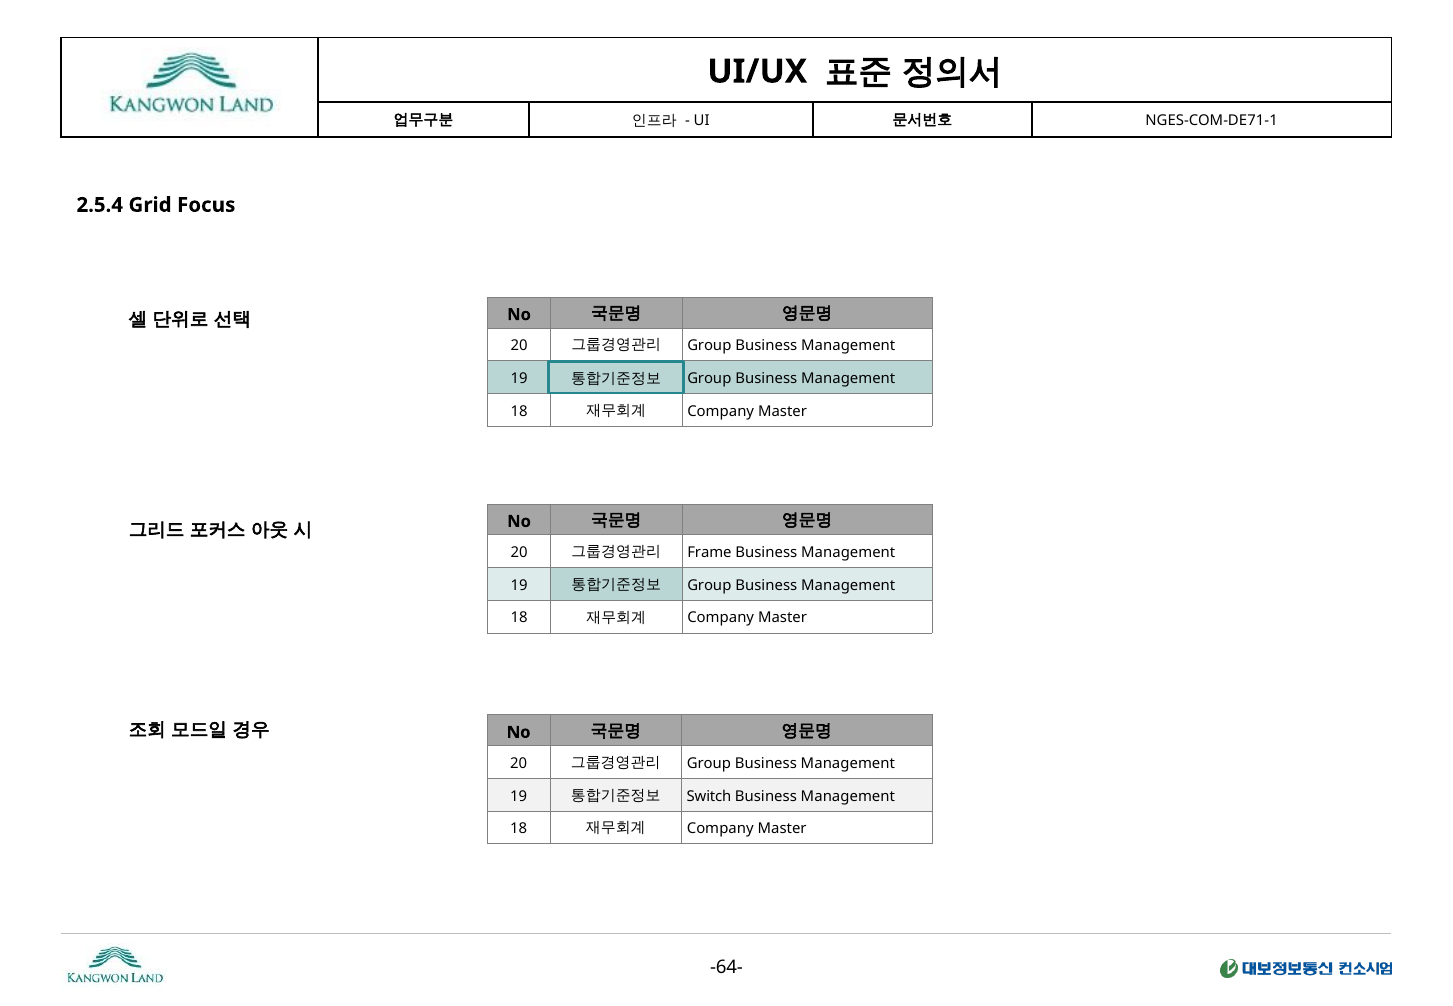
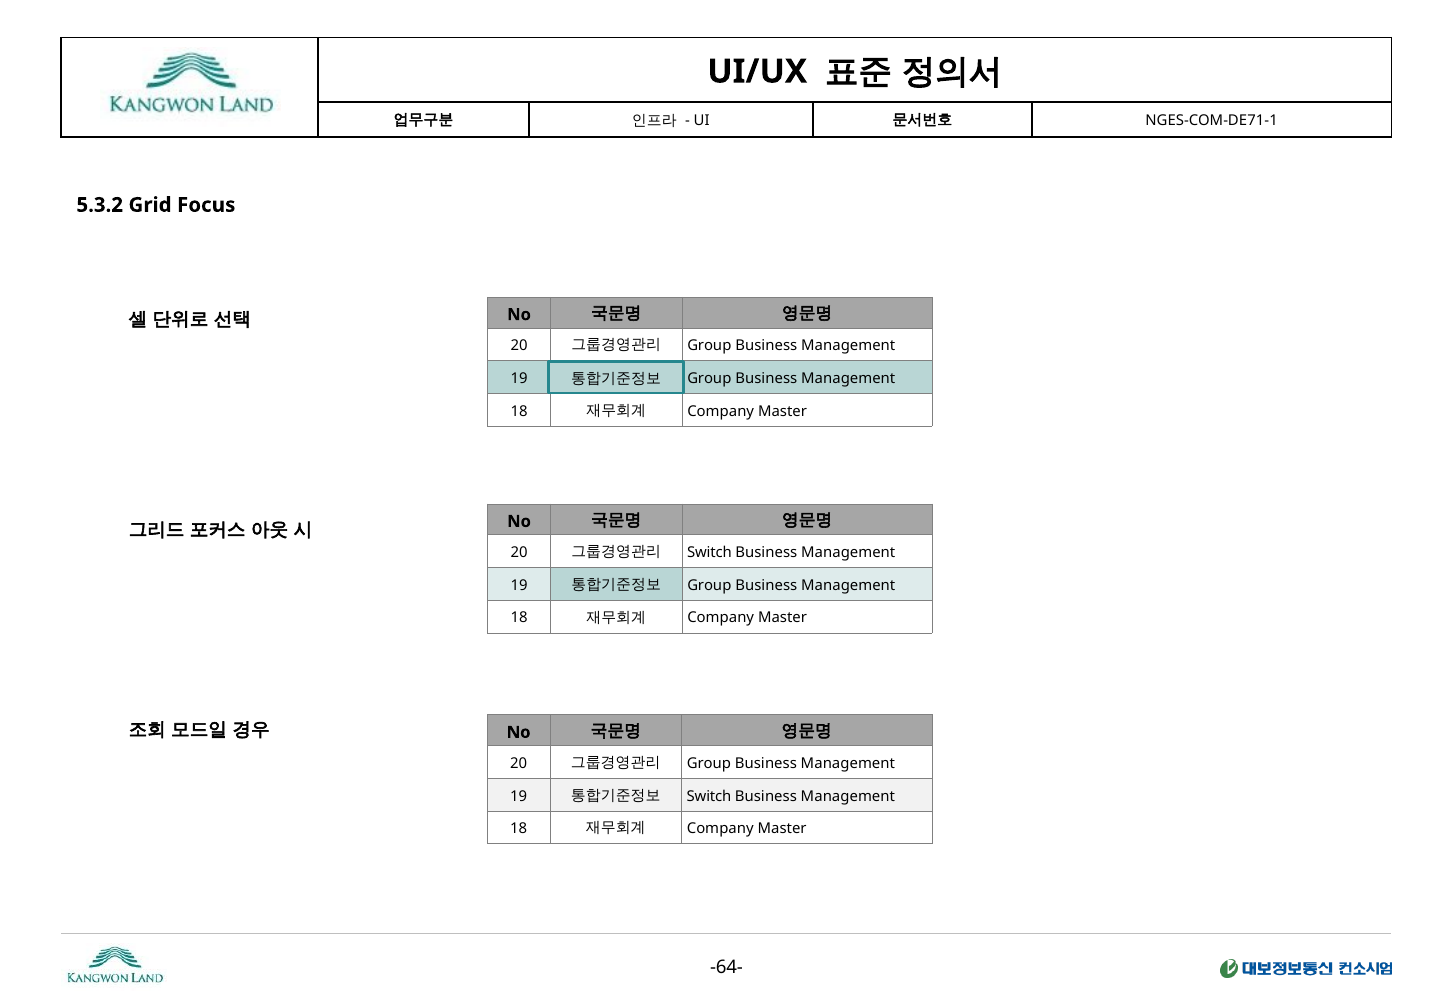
2.5.4: 2.5.4 -> 5.3.2
Frame at (709, 553): Frame -> Switch
